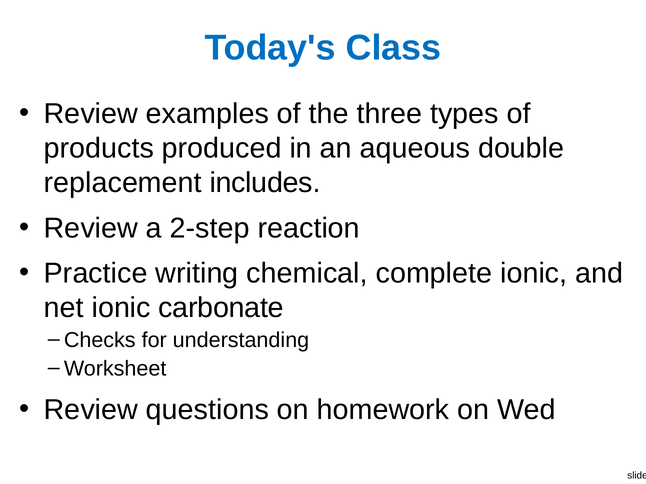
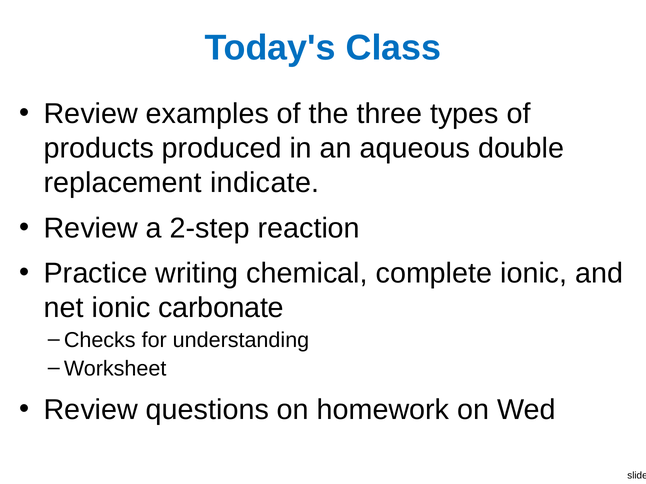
includes: includes -> indicate
